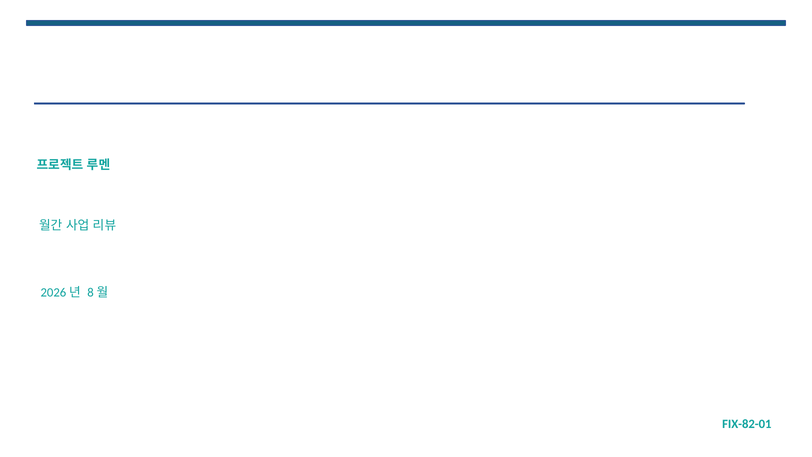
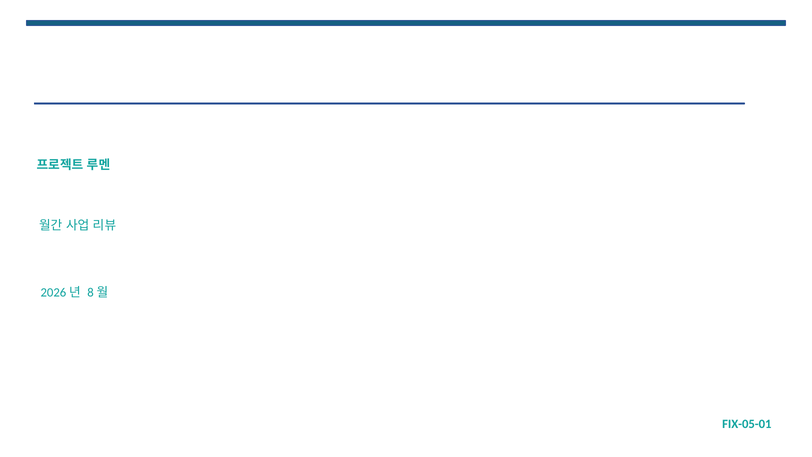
FIX-82-01: FIX-82-01 -> FIX-05-01
